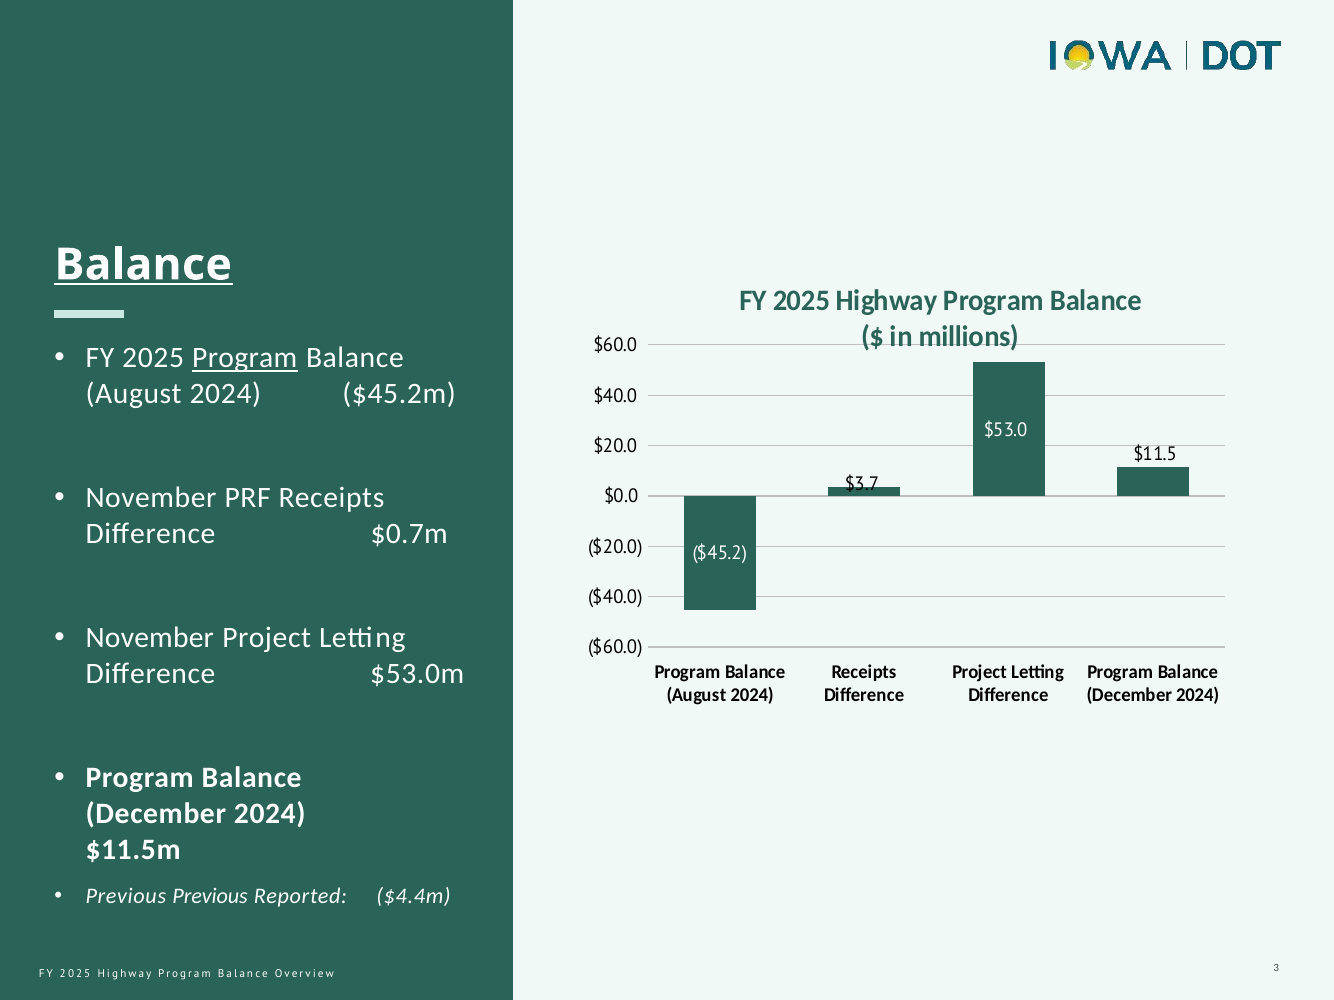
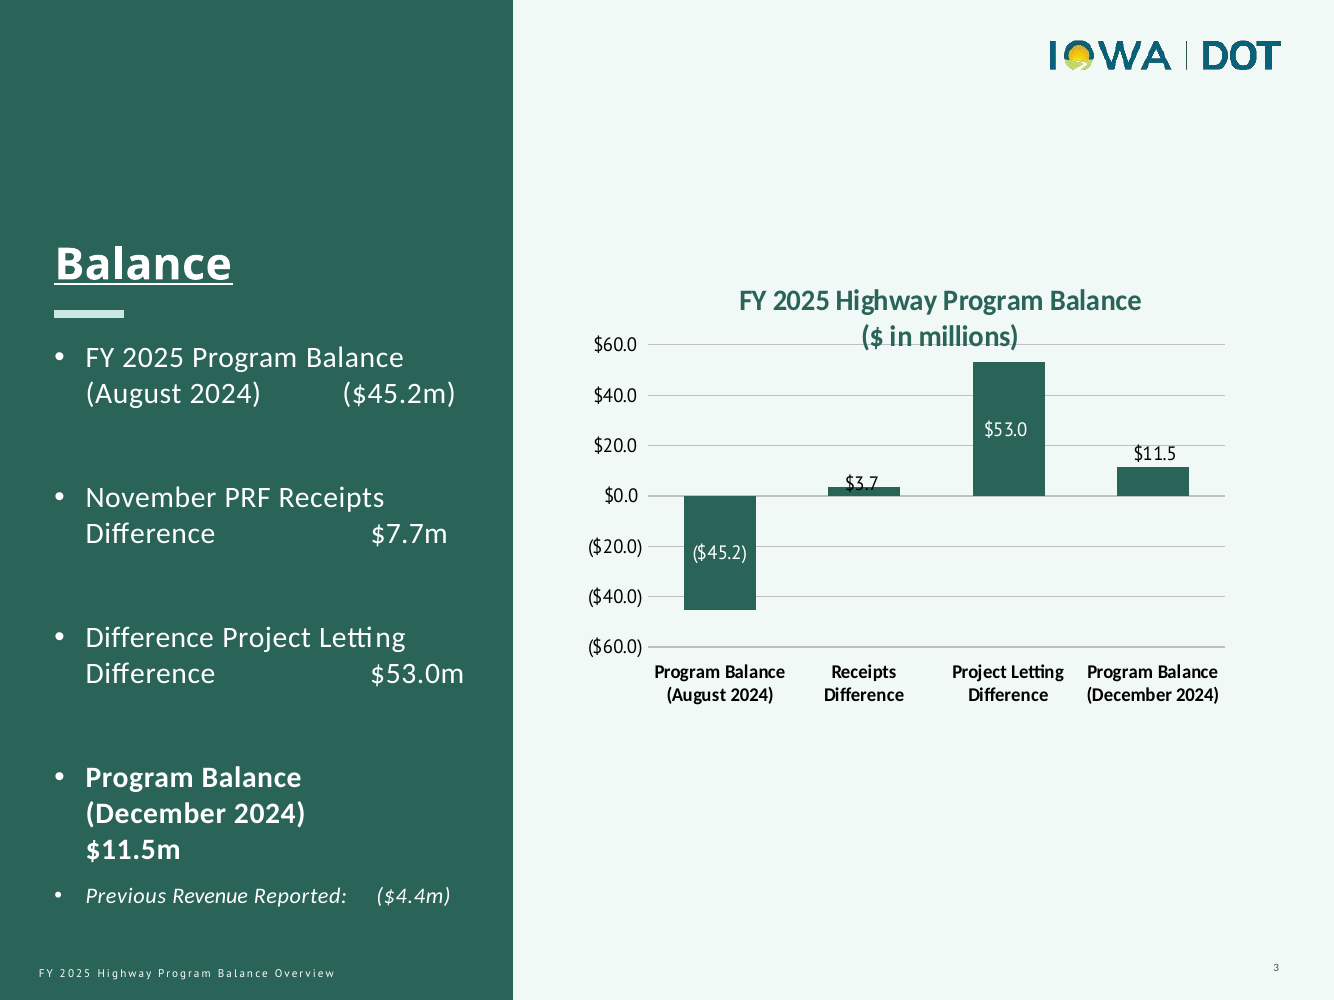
Program at (245, 358) underline: present -> none
$0.7m: $0.7m -> $7.7m
November at (150, 639): November -> Difference
Previous Previous: Previous -> Revenue
